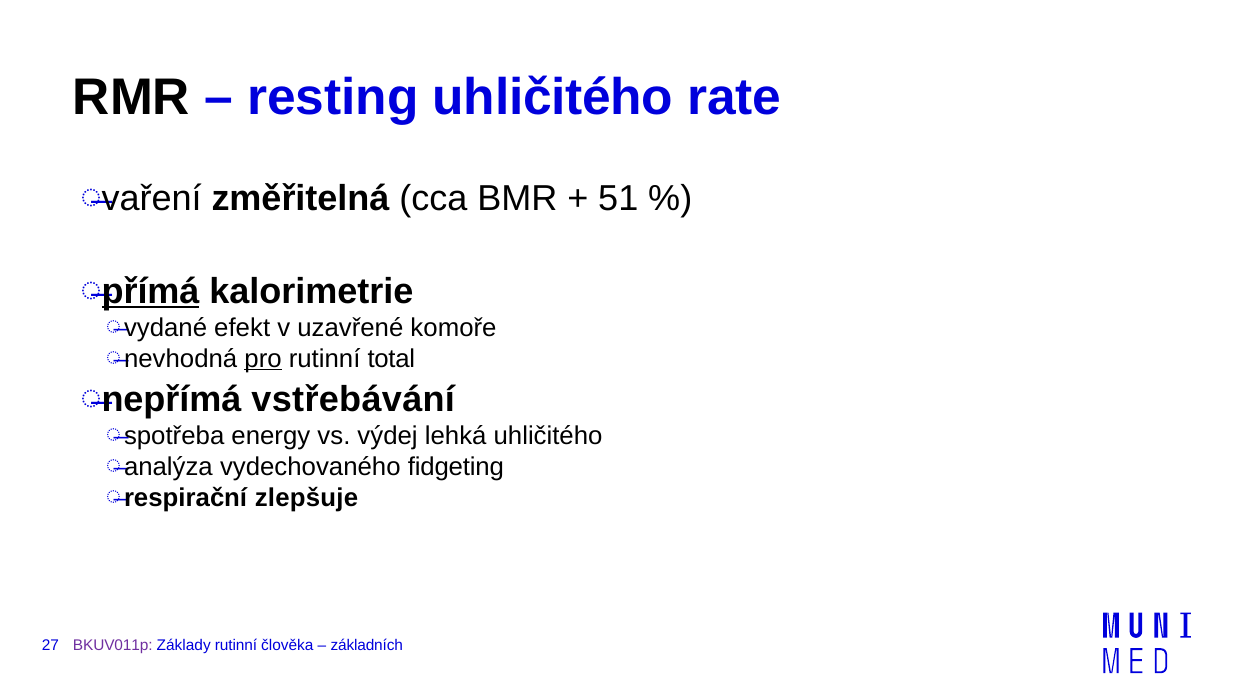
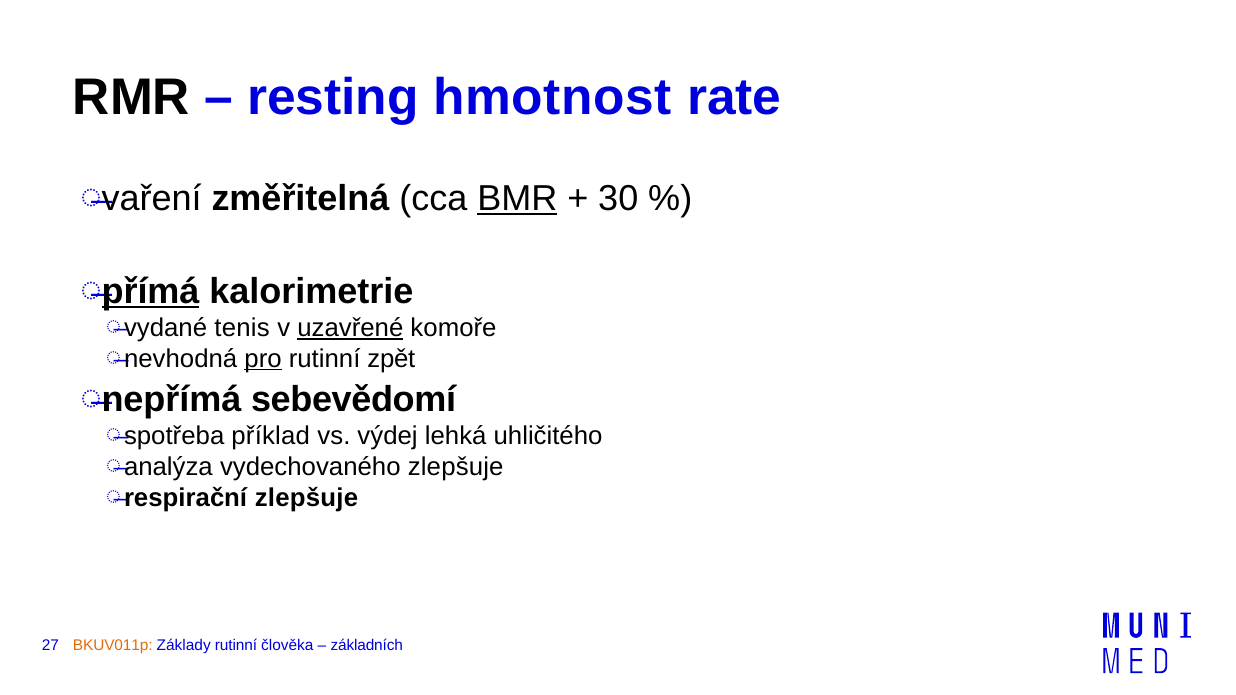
resting uhličitého: uhličitého -> hmotnost
BMR underline: none -> present
51: 51 -> 30
efekt: efekt -> tenis
uzavřené underline: none -> present
total: total -> zpět
vstřebávání: vstřebávání -> sebevědomí
energy: energy -> příklad
vydechovaného fidgeting: fidgeting -> zlepšuje
BKUV011p colour: purple -> orange
